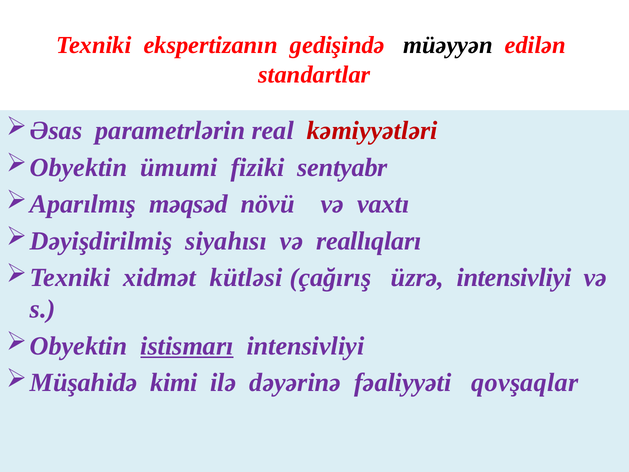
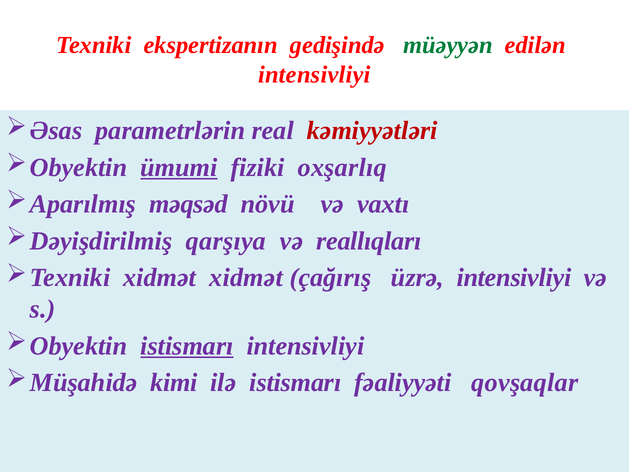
müəyyən colour: black -> green
standartlar at (314, 75): standartlar -> intensivliyi
ümumi underline: none -> present
sentyabr: sentyabr -> oxşarlıq
siyahısı: siyahısı -> qarşıya
xidmət kütləsi: kütləsi -> xidmət
ilə dəyərinə: dəyərinə -> istismarı
